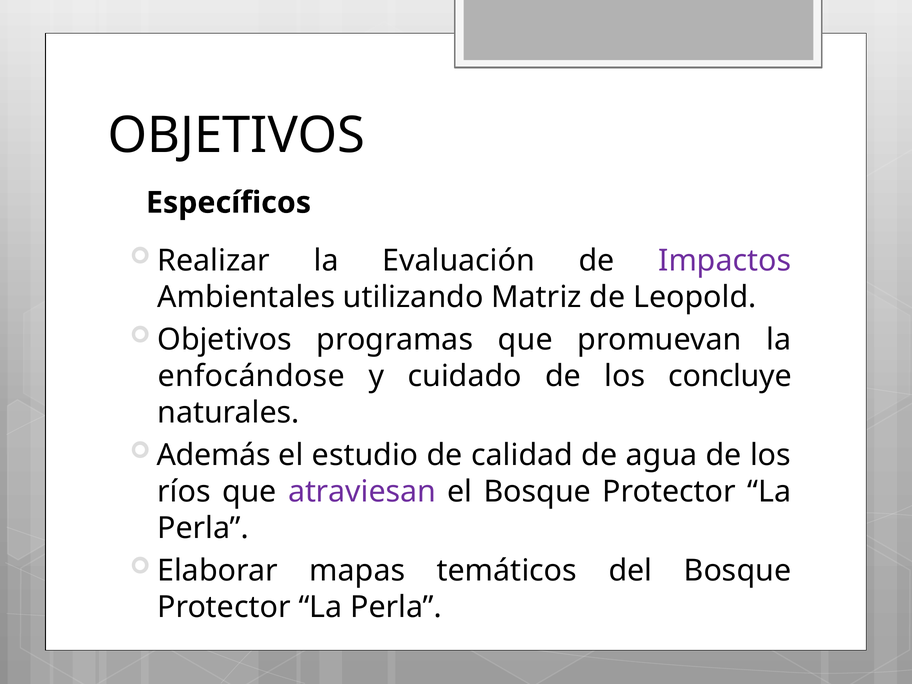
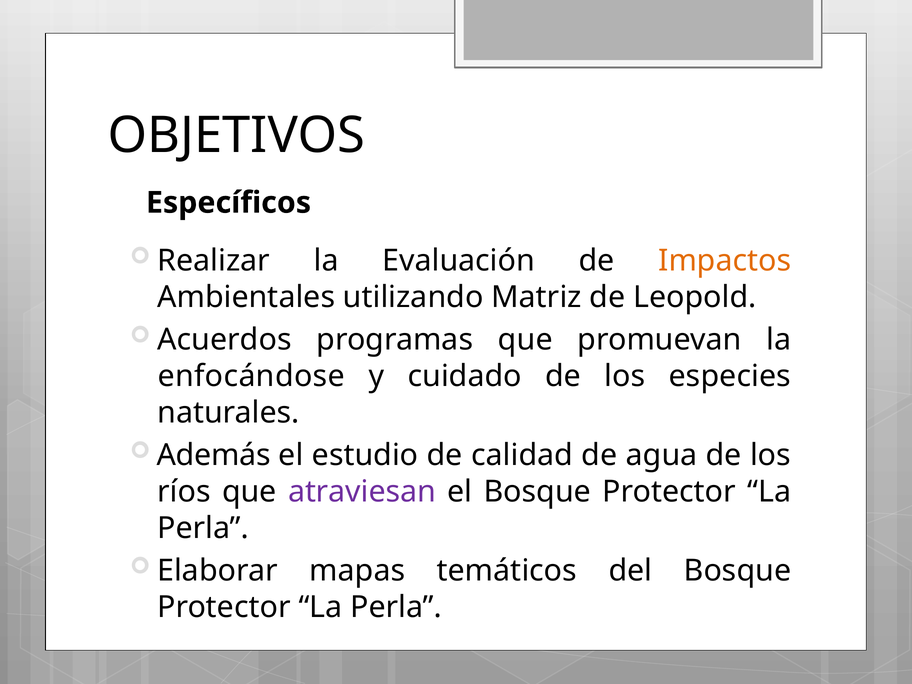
Impactos colour: purple -> orange
Objetivos at (224, 340): Objetivos -> Acuerdos
concluye: concluye -> especies
